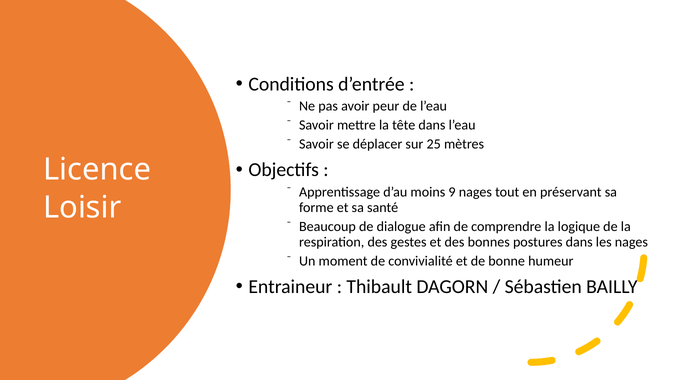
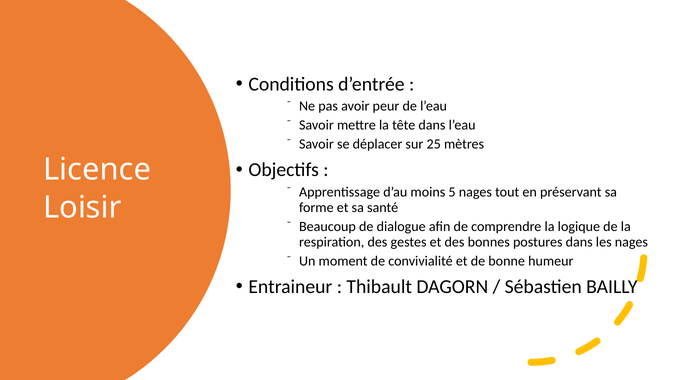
9: 9 -> 5
